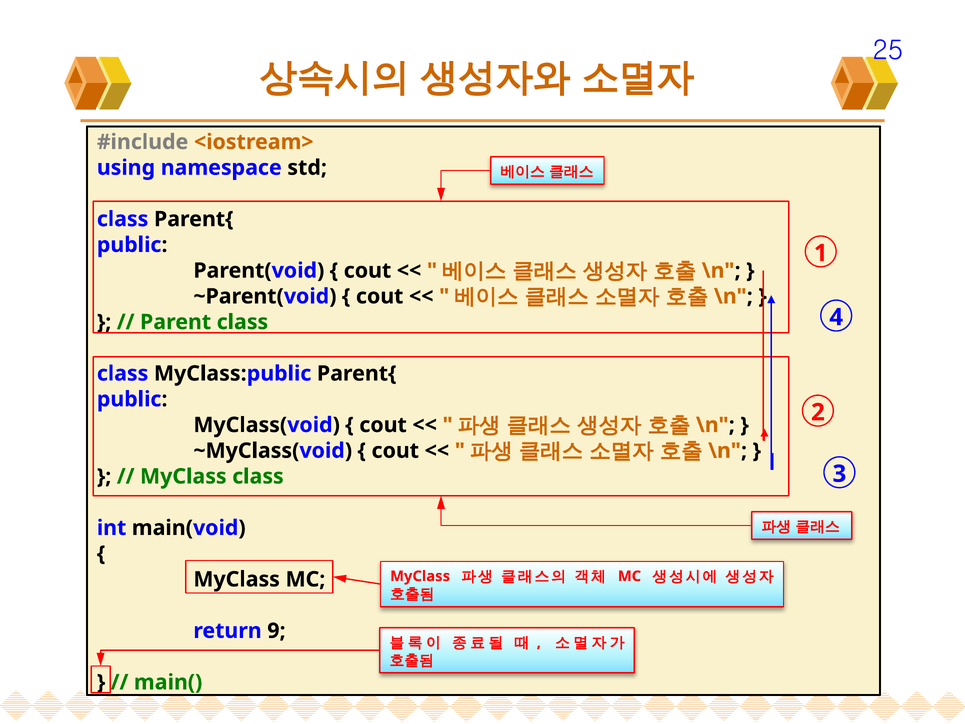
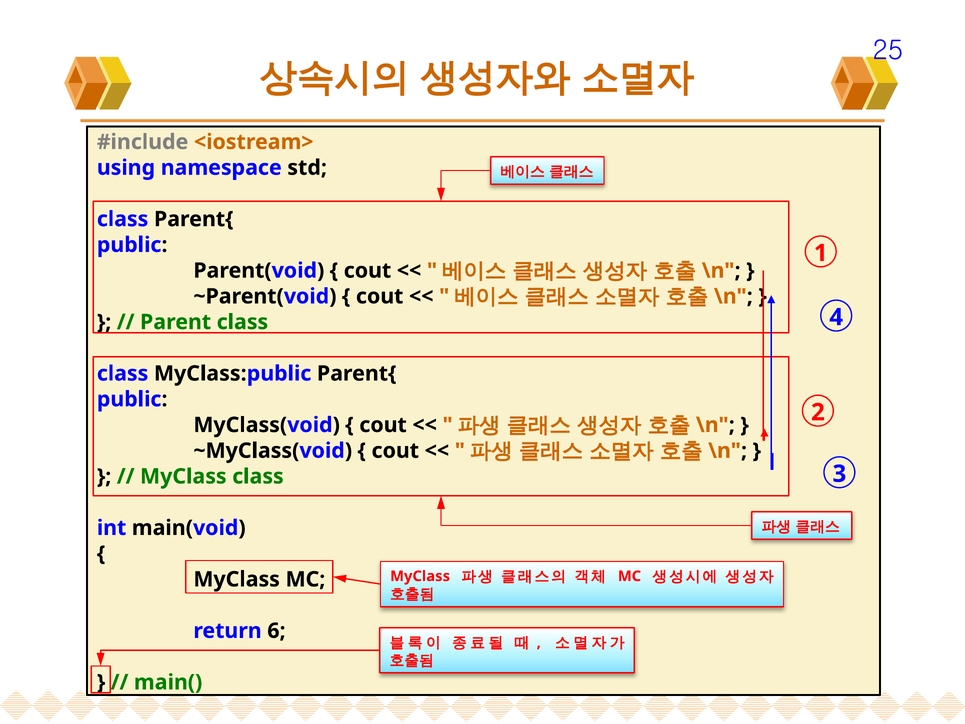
9: 9 -> 6
